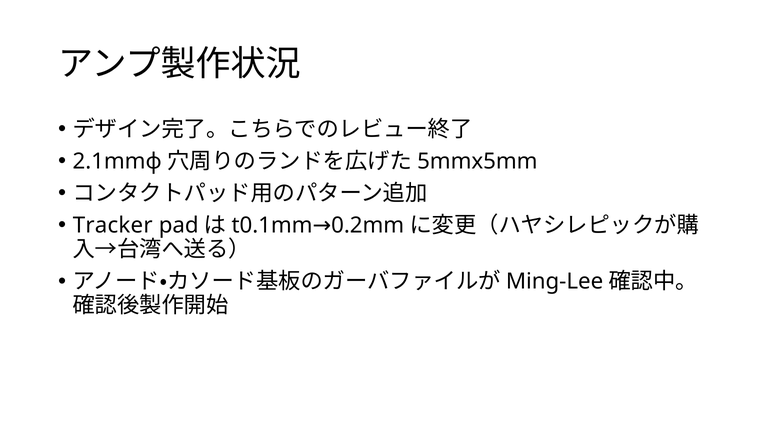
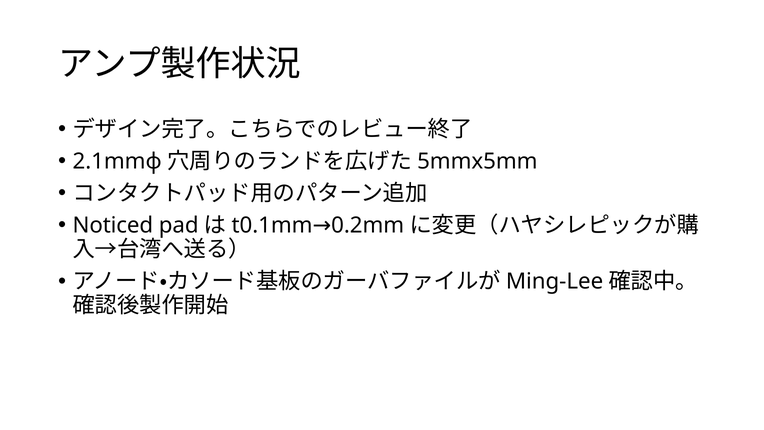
Tracker: Tracker -> Noticed
